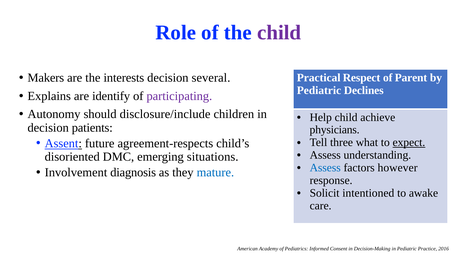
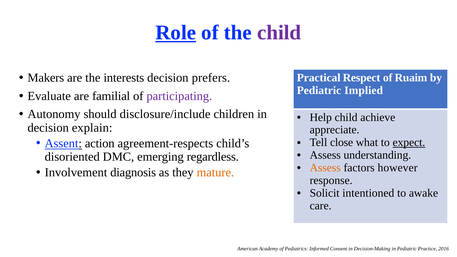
Role underline: none -> present
several: several -> prefers
Parent: Parent -> Ruaim
Declines: Declines -> Implied
Explains: Explains -> Evaluate
identify: identify -> familial
patients: patients -> explain
physicians: physicians -> appreciate
future: future -> action
three: three -> close
situations: situations -> regardless
Assess at (325, 168) colour: blue -> orange
mature colour: blue -> orange
